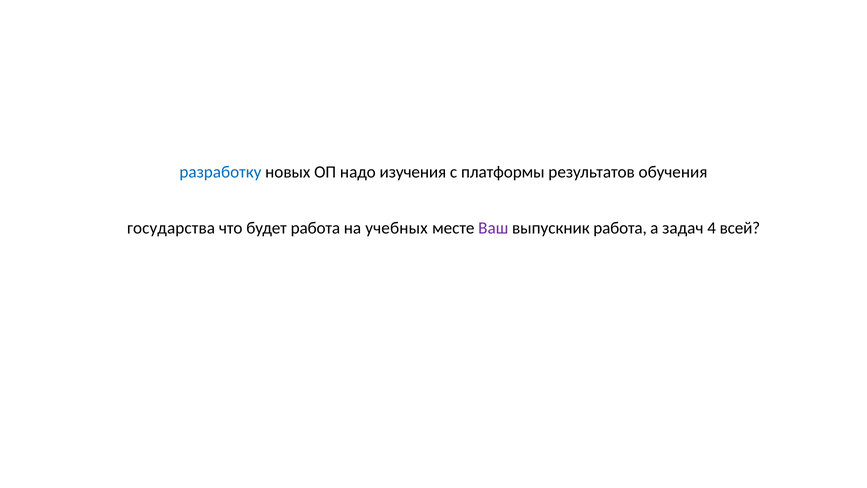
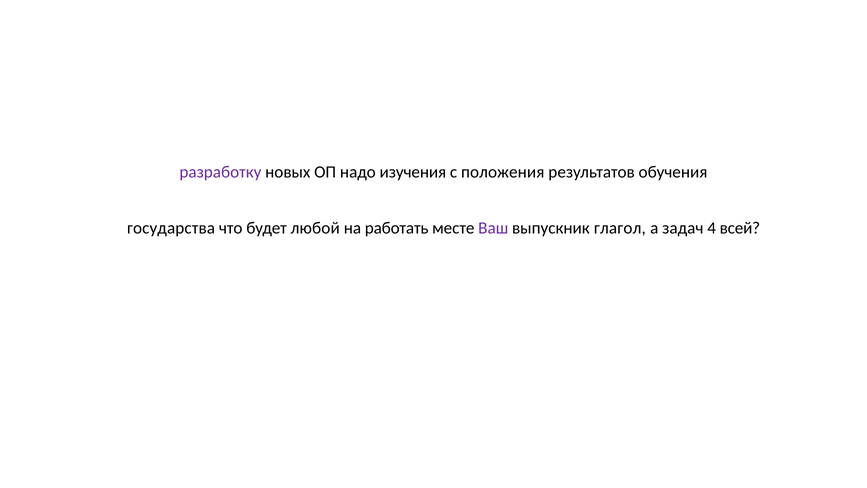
разработку colour: blue -> purple
платформы: платформы -> положения
будет работа: работа -> любой
учебных: учебных -> работать
выпускник работа: работа -> глагол
